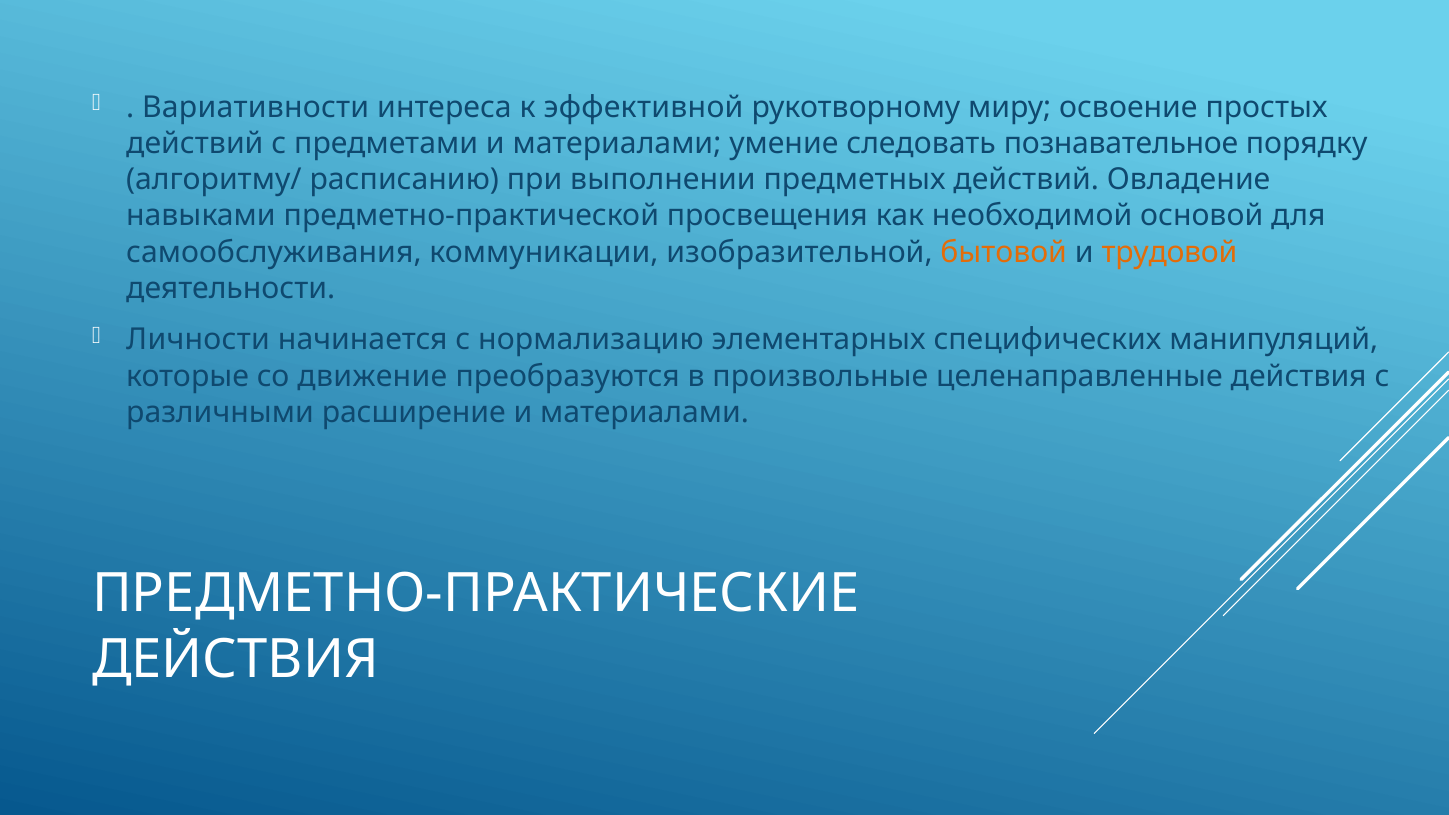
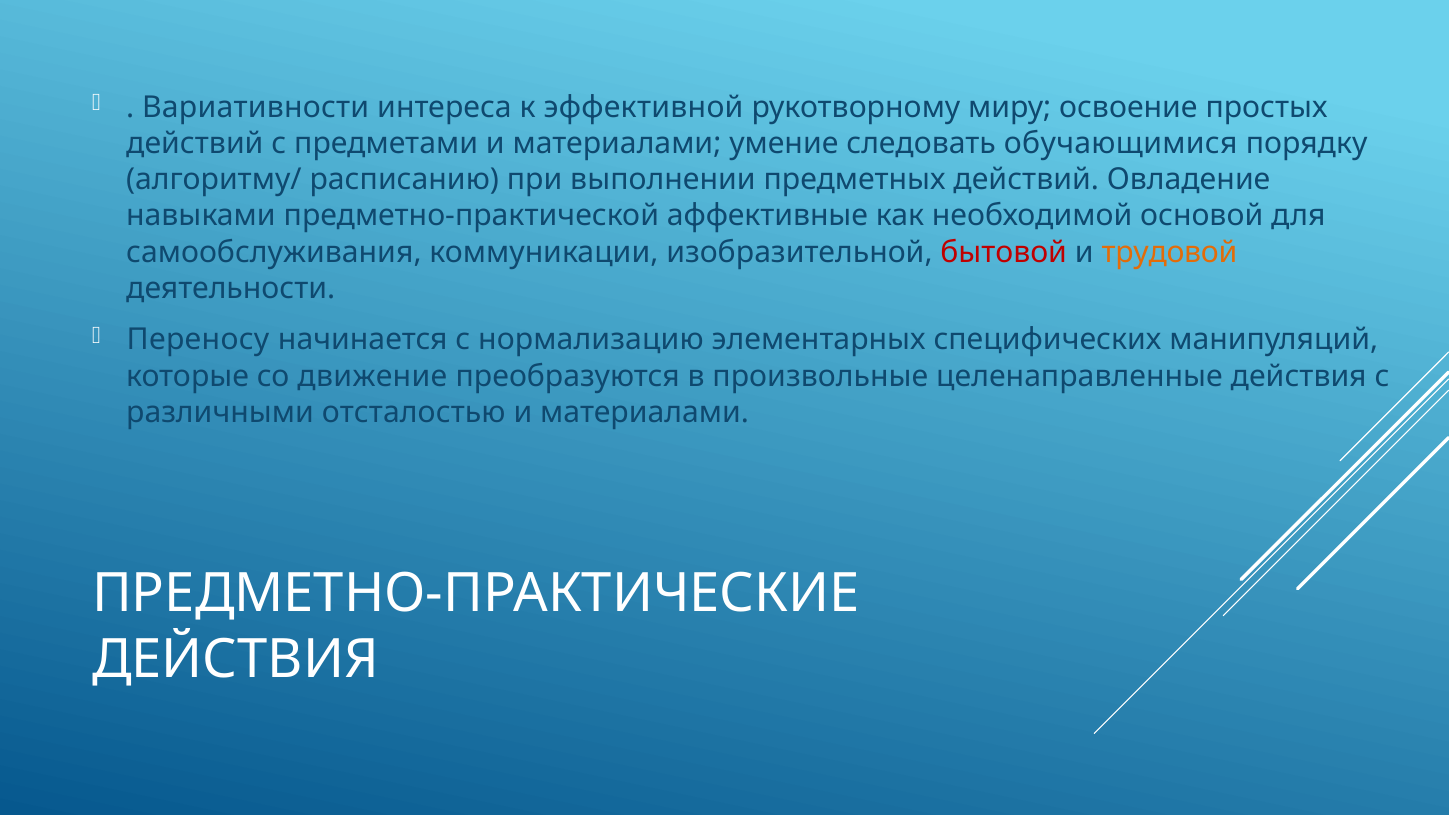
познавательное: познавательное -> обучающимися
просвещения: просвещения -> аффективные
бытовой colour: orange -> red
Личности: Личности -> Переносу
расширение: расширение -> отсталостью
